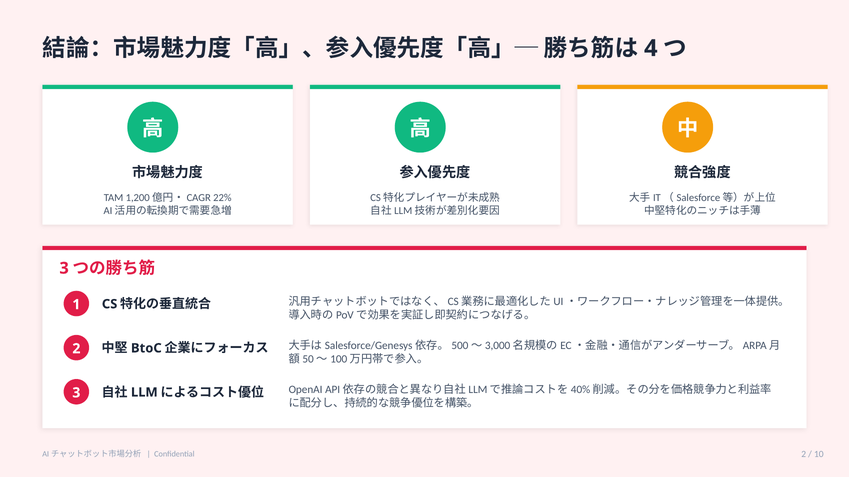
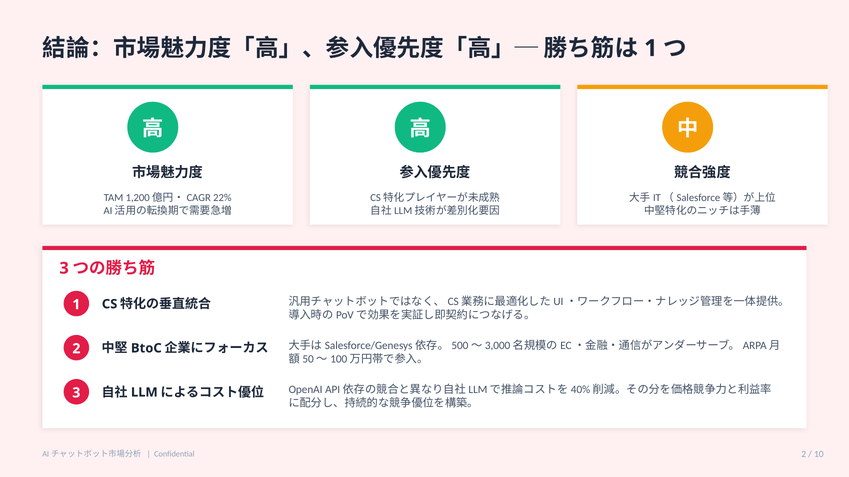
4 at (651, 48): 4 -> 1
